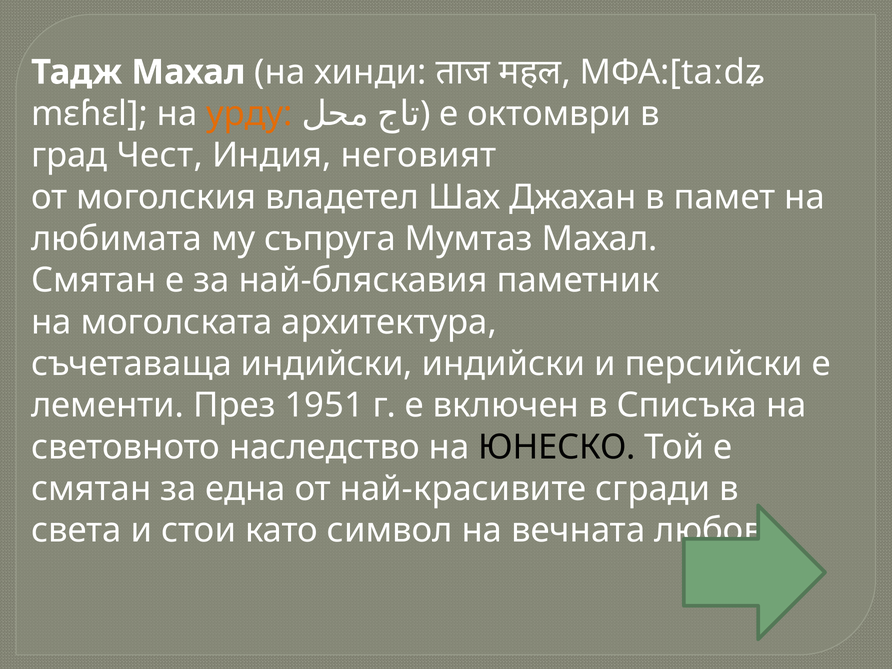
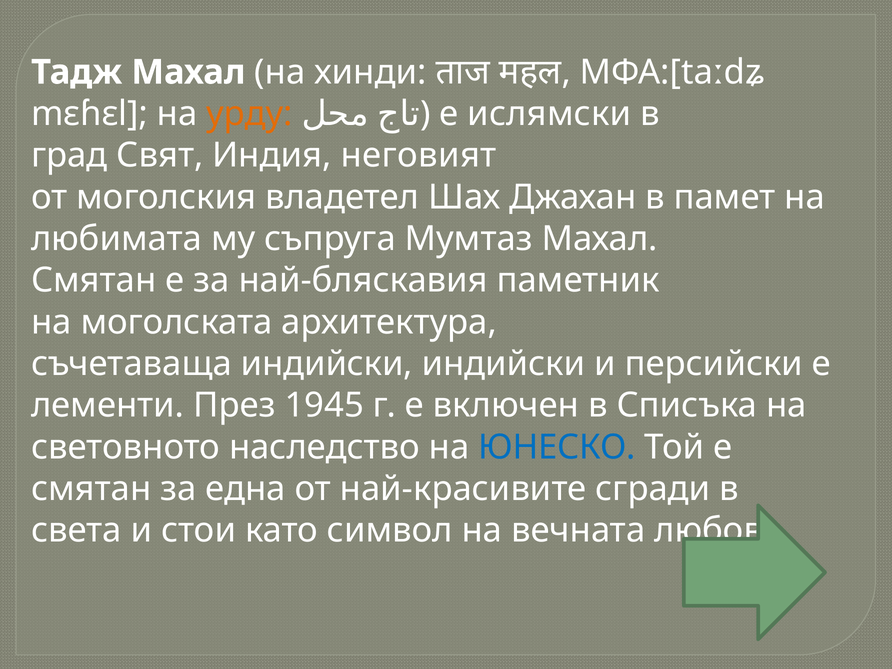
октомври: октомври -> ислямски
Чест: Чест -> Свят
1951: 1951 -> 1945
ЮНЕСКО colour: black -> blue
